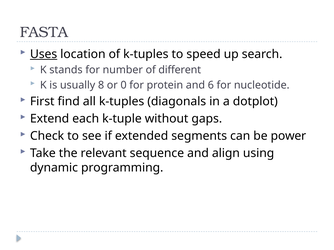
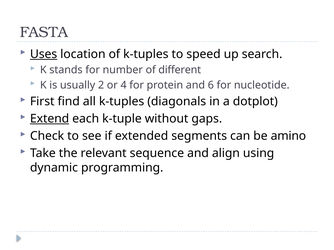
8: 8 -> 2
0: 0 -> 4
Extend underline: none -> present
power: power -> amino
